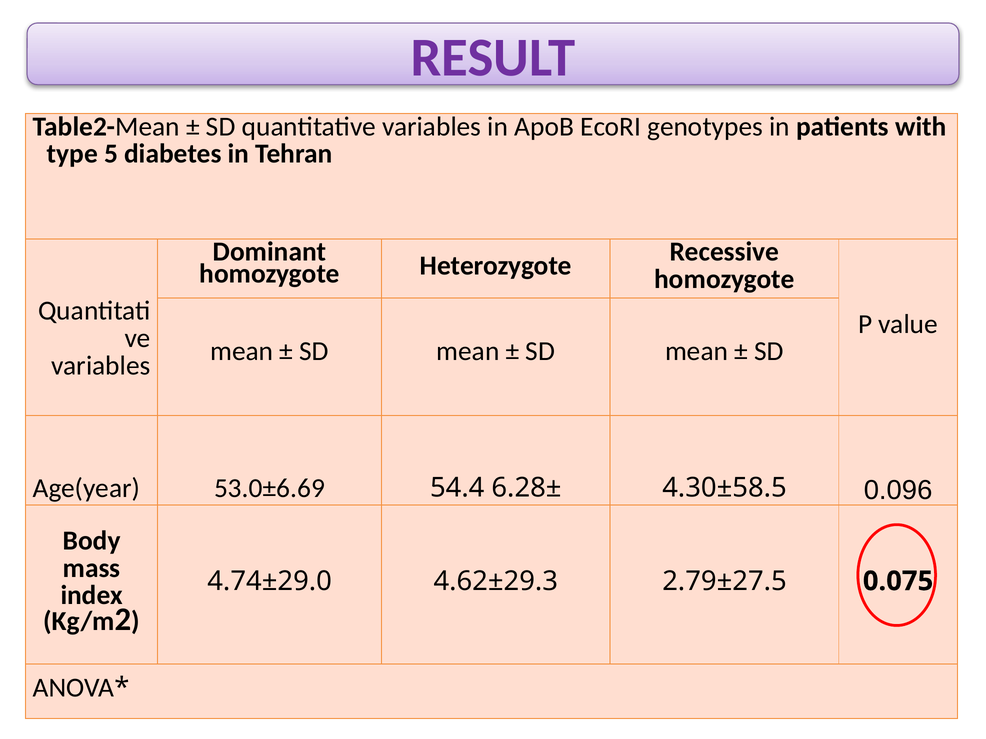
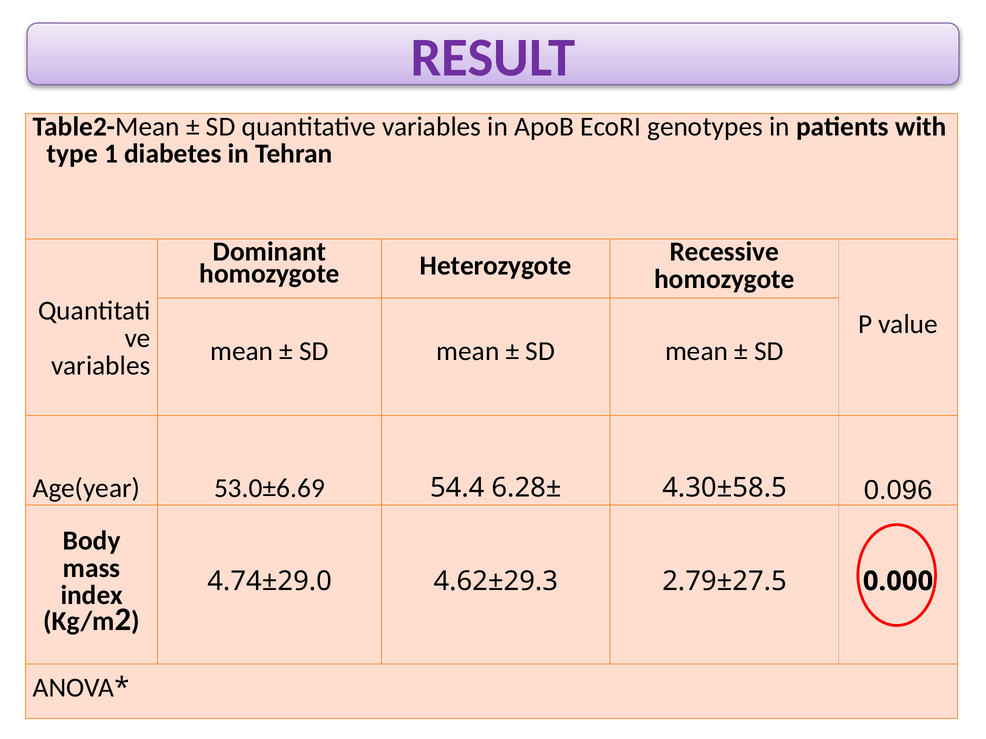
5: 5 -> 1
0.075: 0.075 -> 0.000
